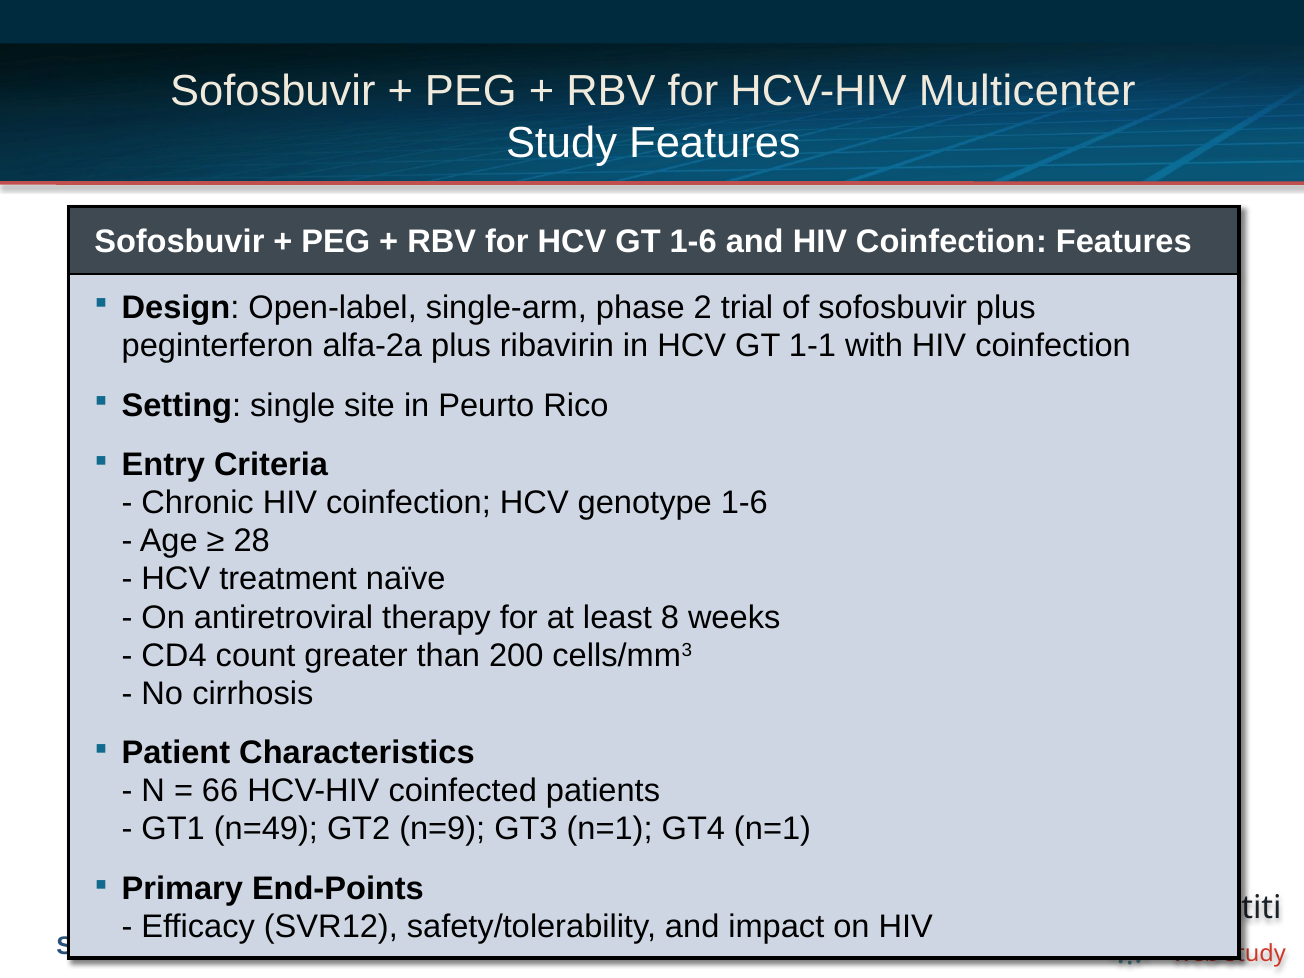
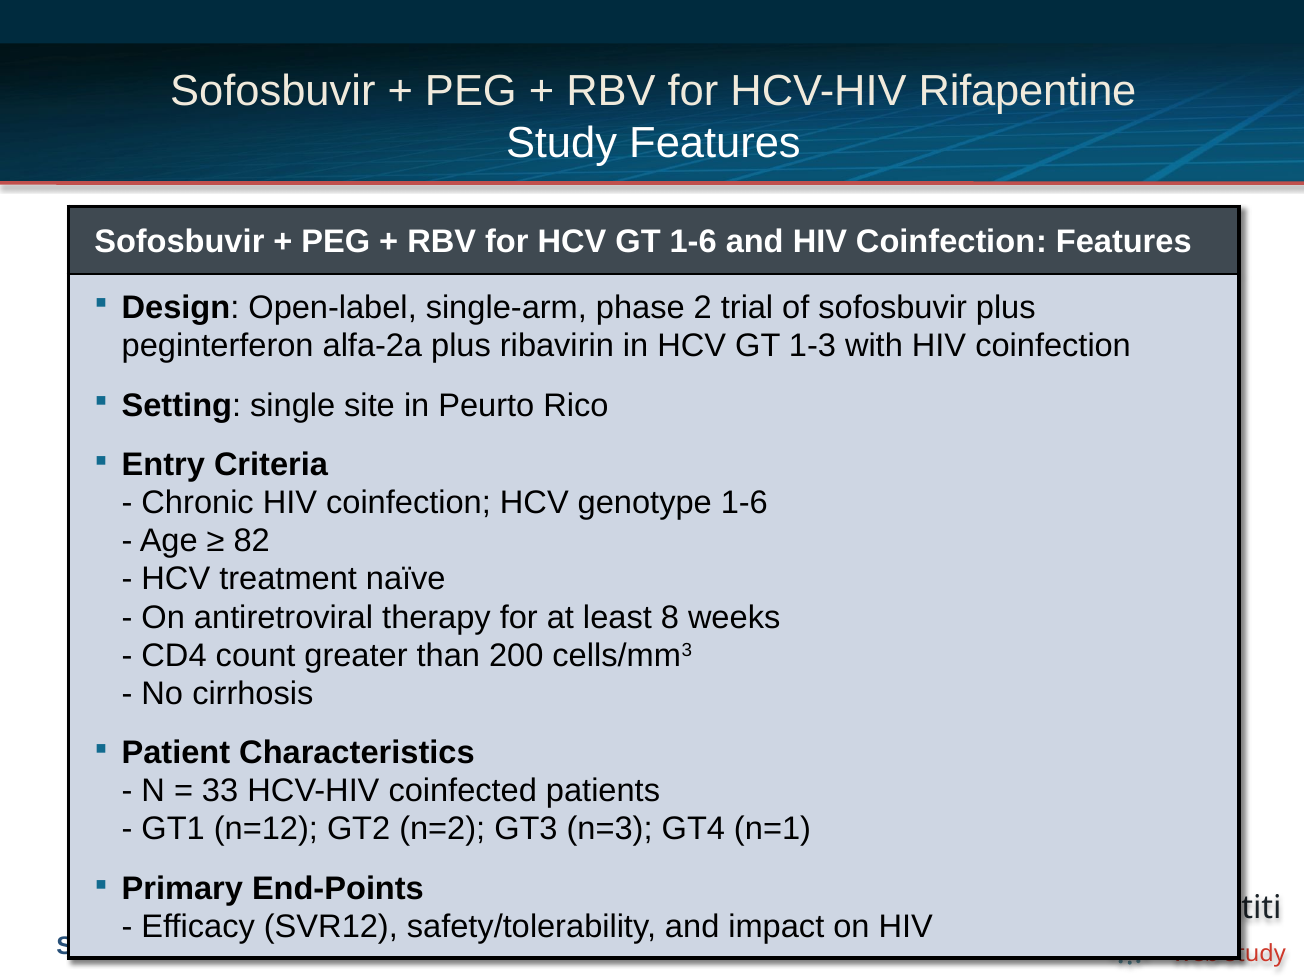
Multicenter: Multicenter -> Rifapentine
1-1: 1-1 -> 1-3
28: 28 -> 82
66: 66 -> 33
n=49: n=49 -> n=12
n=9: n=9 -> n=2
GT3 n=1: n=1 -> n=3
